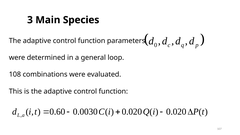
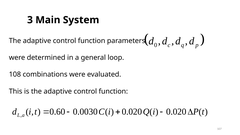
Species: Species -> System
